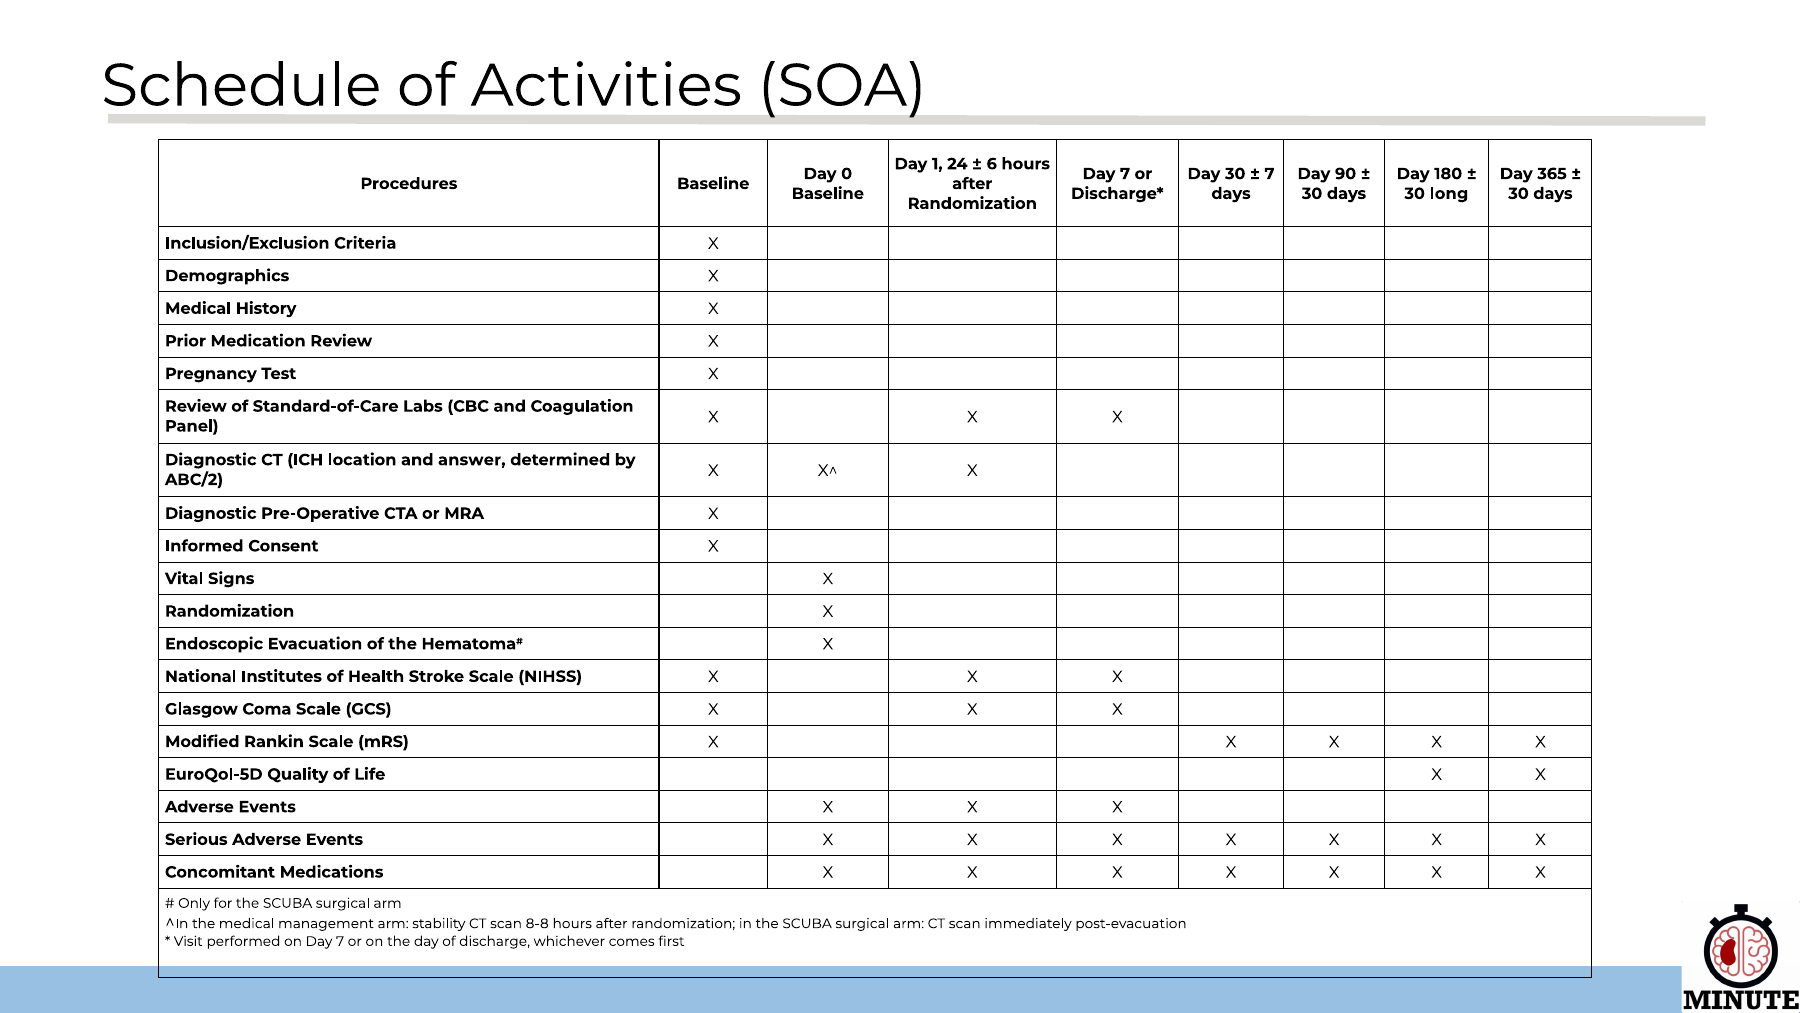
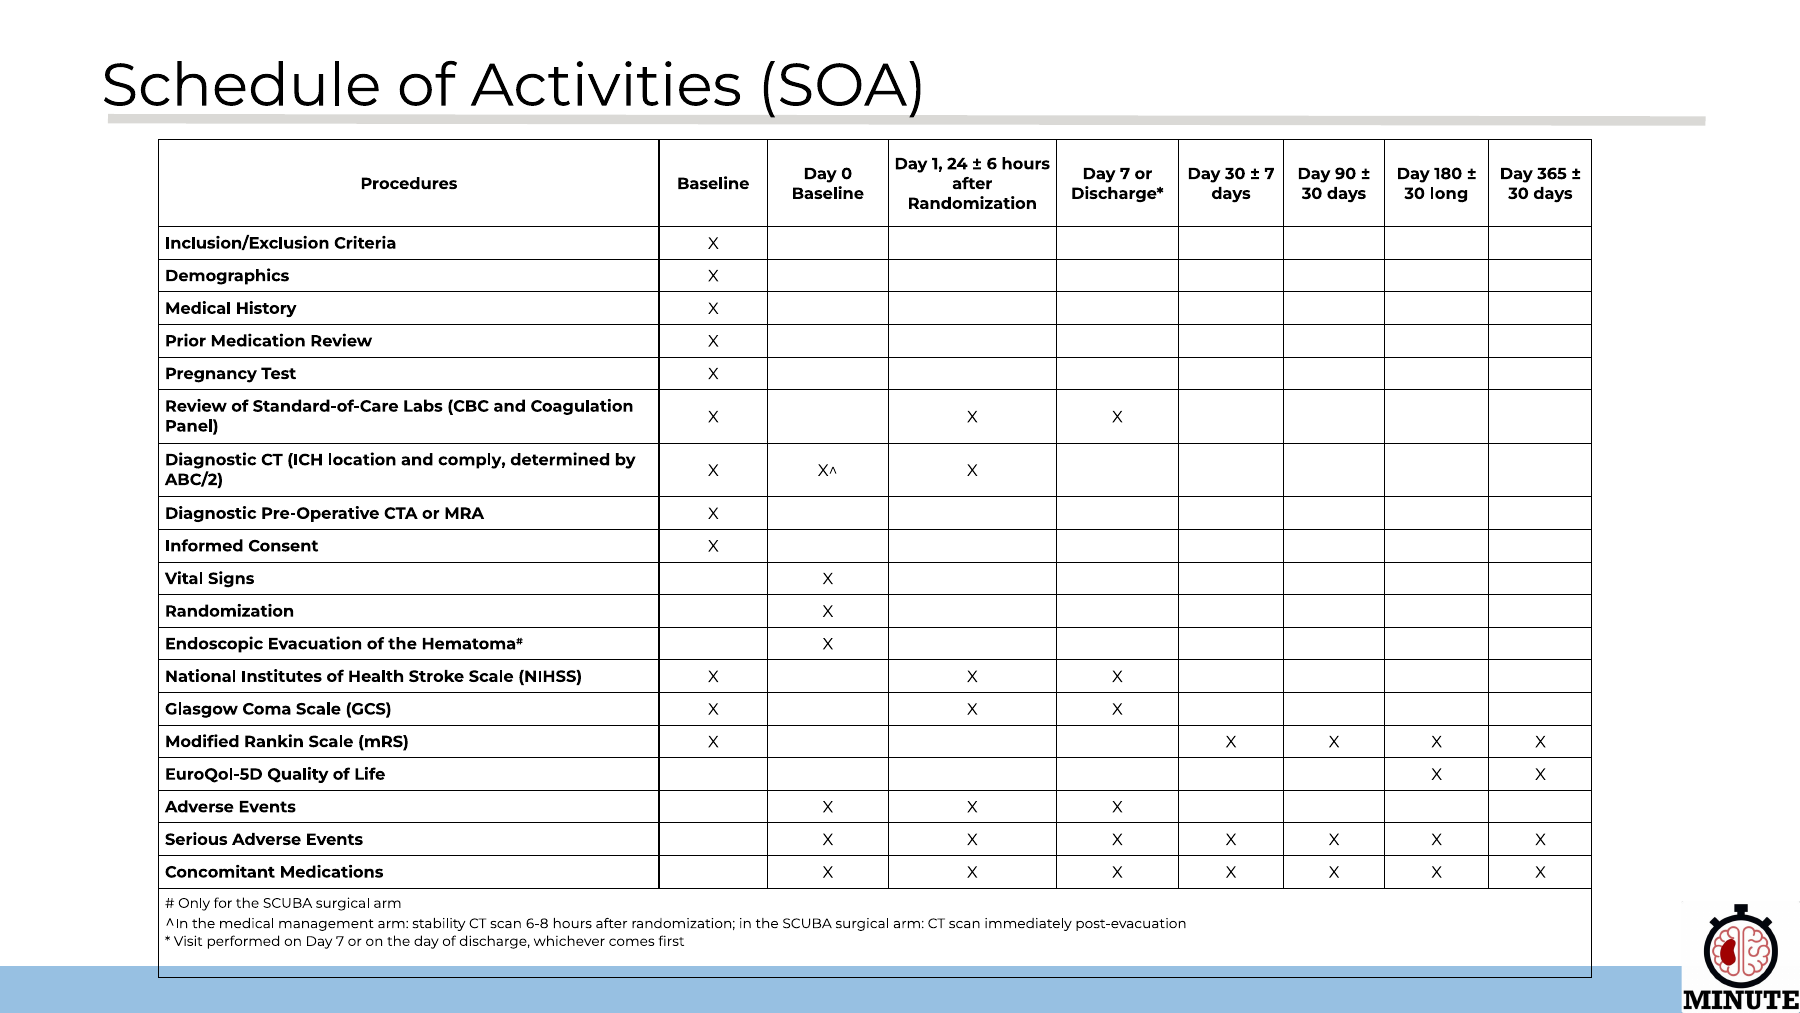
answer: answer -> comply
8-8: 8-8 -> 6-8
